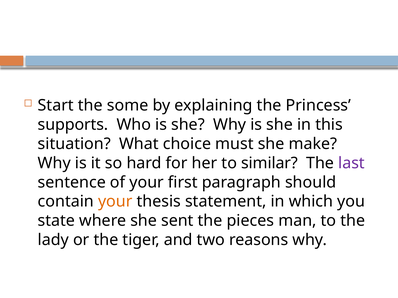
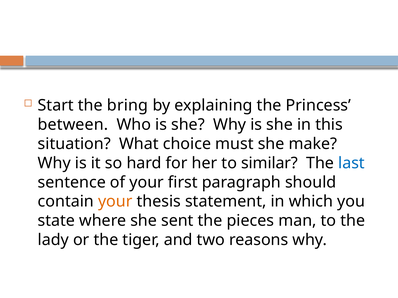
some: some -> bring
supports: supports -> between
last colour: purple -> blue
